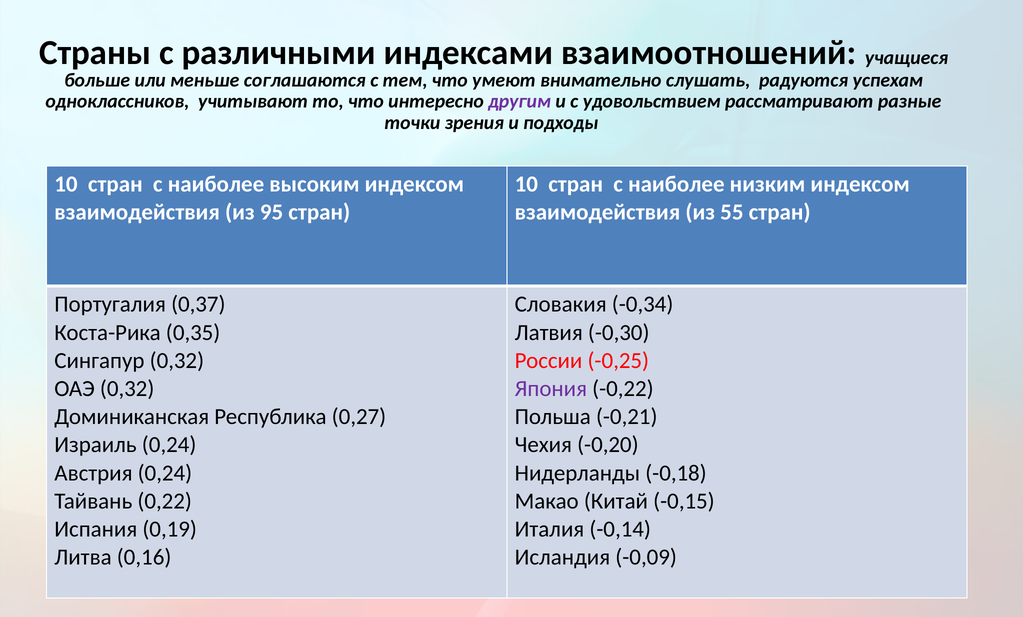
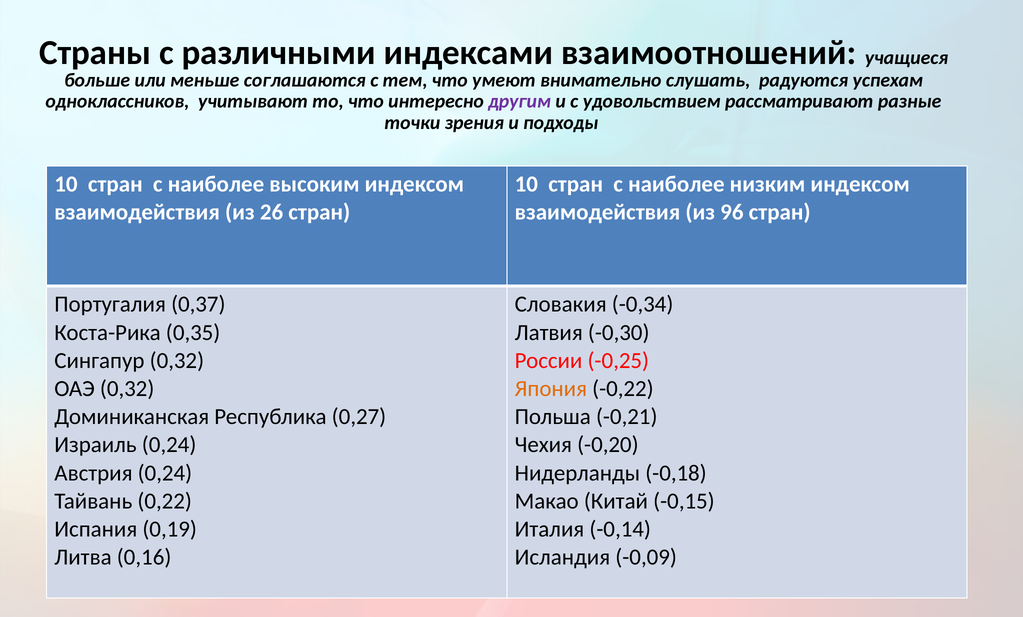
95: 95 -> 26
55: 55 -> 96
Япония colour: purple -> orange
